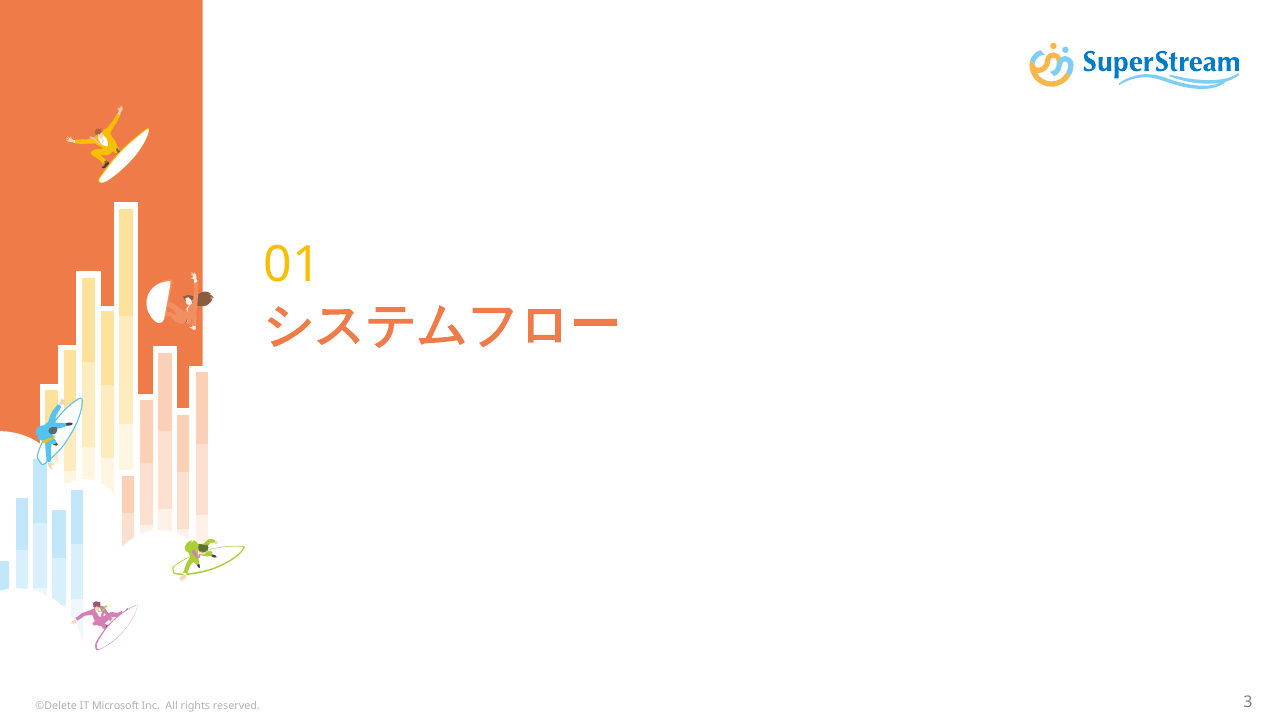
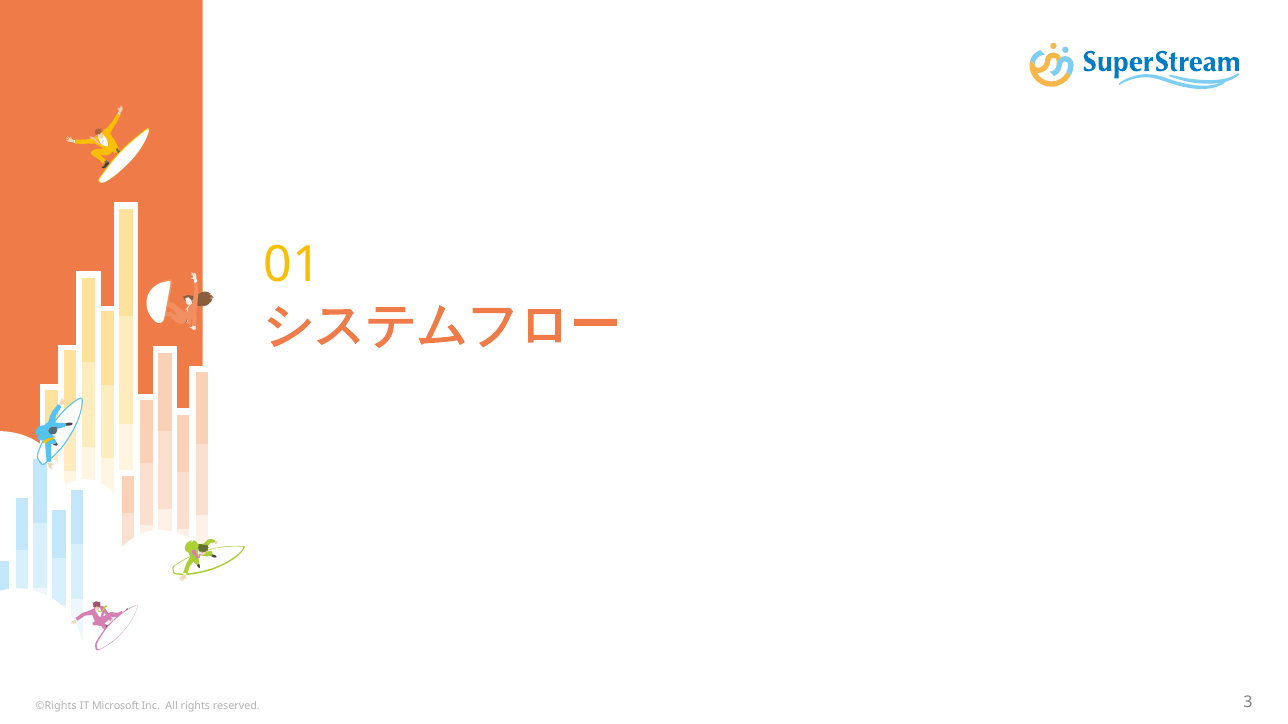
©Delete: ©Delete -> ©Rights
